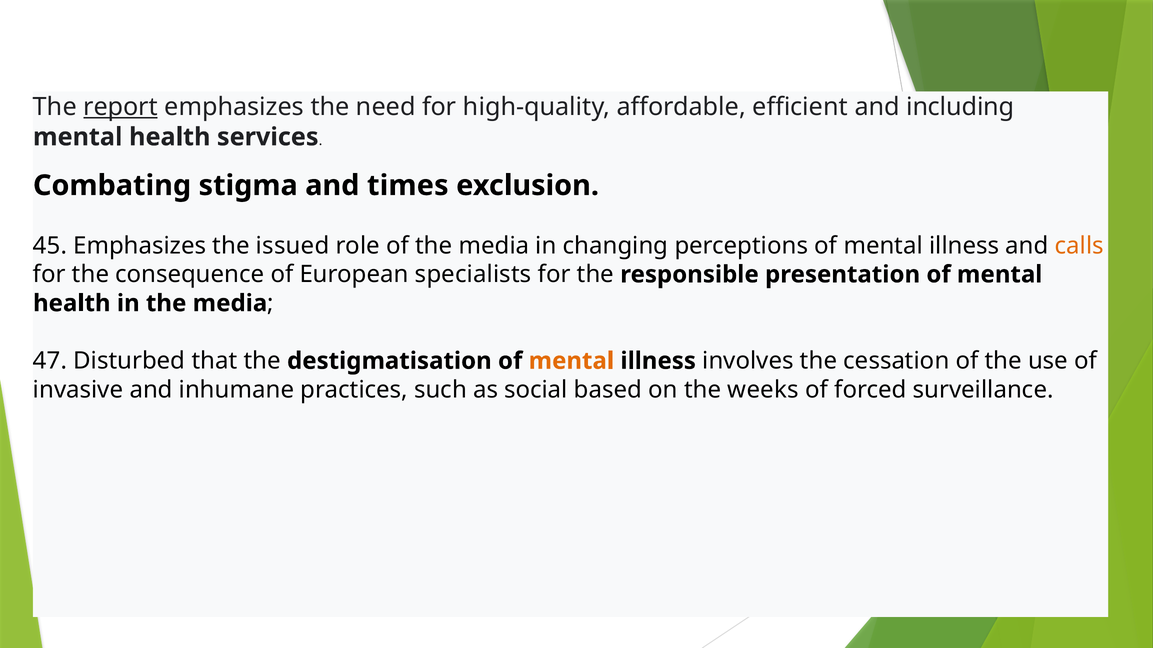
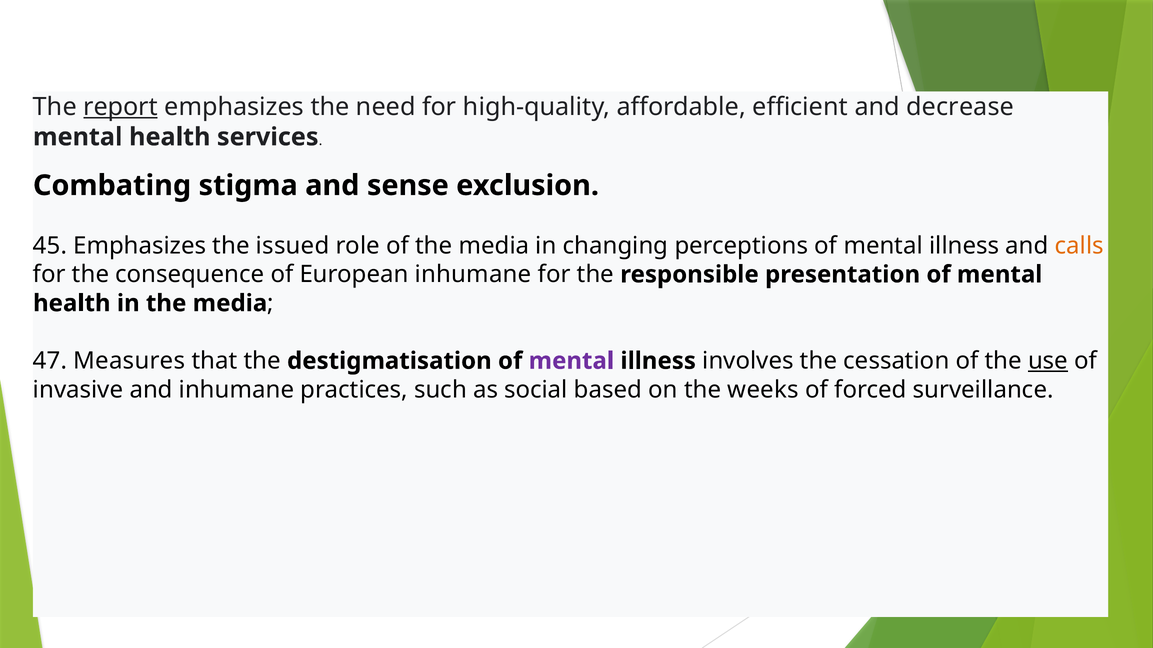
including: including -> decrease
times: times -> sense
European specialists: specialists -> inhumane
Disturbed: Disturbed -> Measures
mental at (571, 361) colour: orange -> purple
use underline: none -> present
